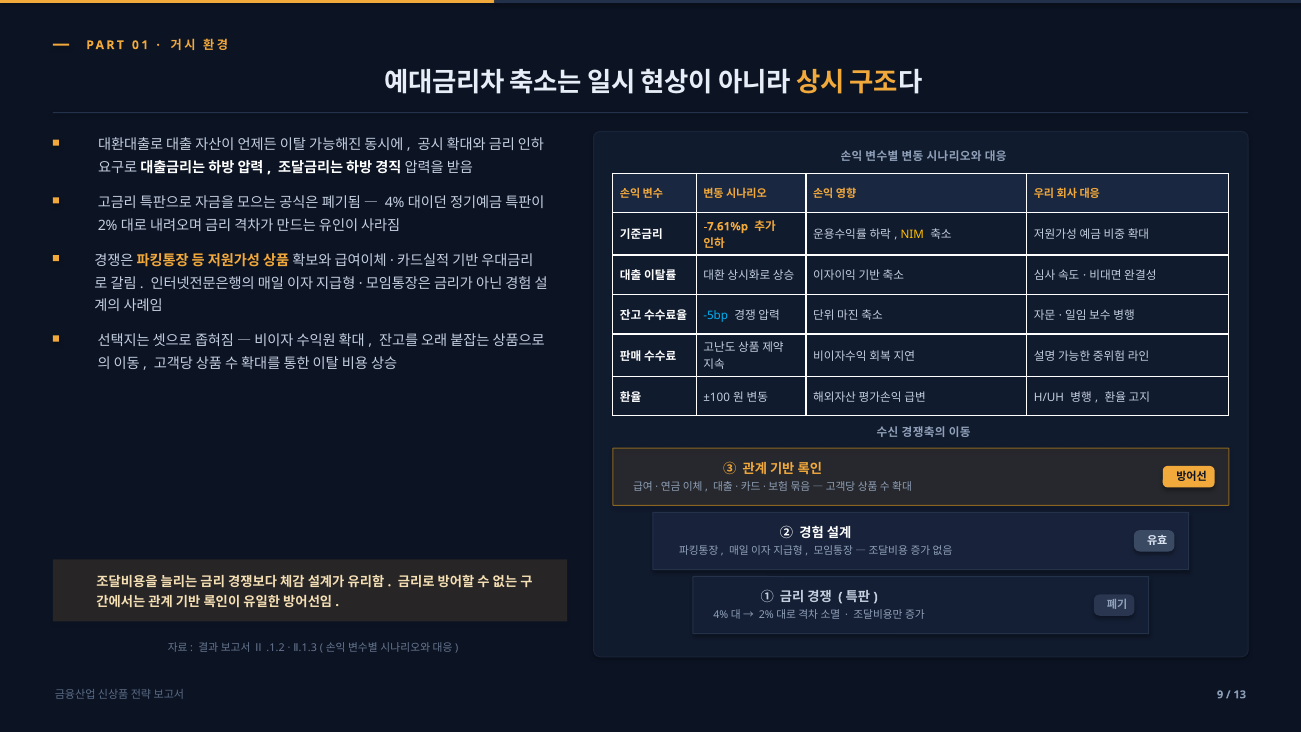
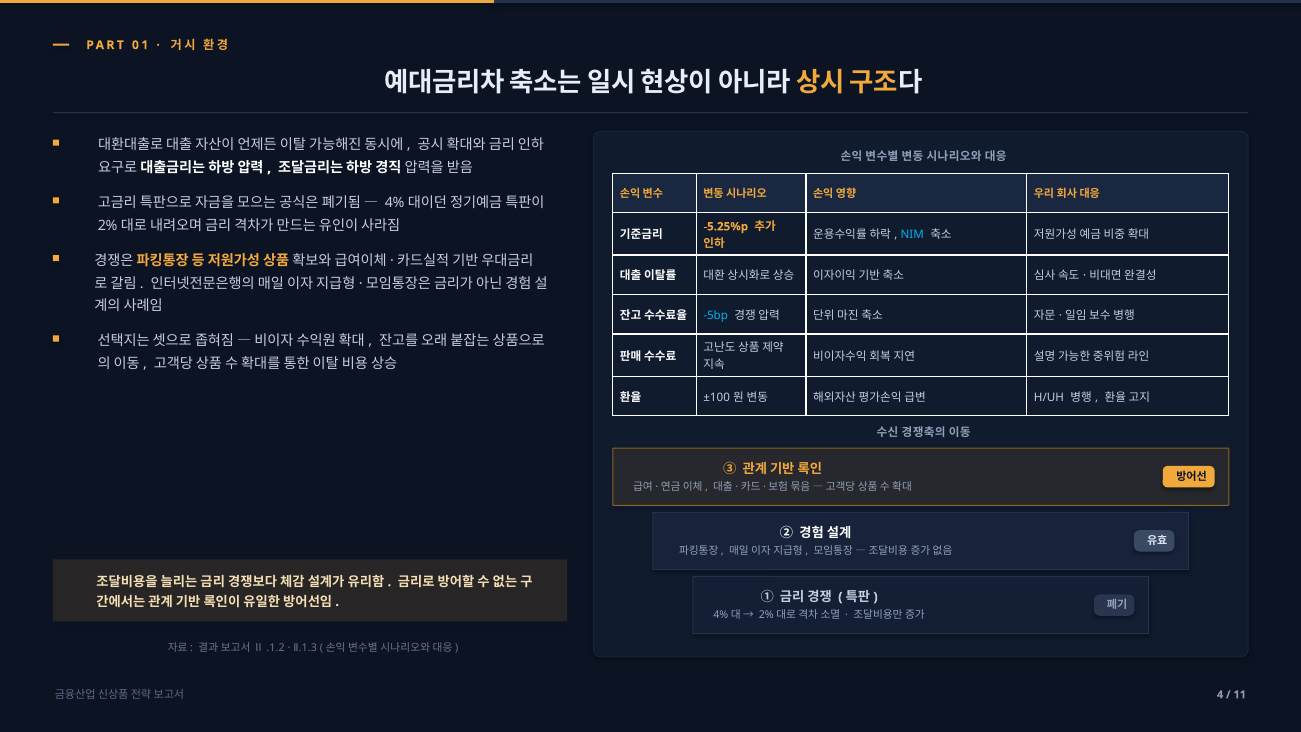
-7.61%p: -7.61%p -> -5.25%p
NIM colour: yellow -> light blue
9: 9 -> 4
13: 13 -> 11
